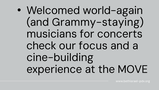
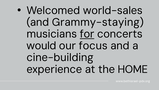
world-again: world-again -> world-sales
for underline: none -> present
check: check -> would
MOVE: MOVE -> HOME
